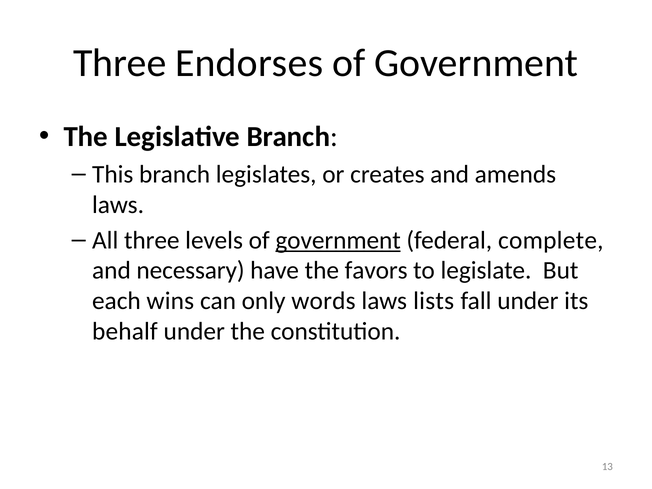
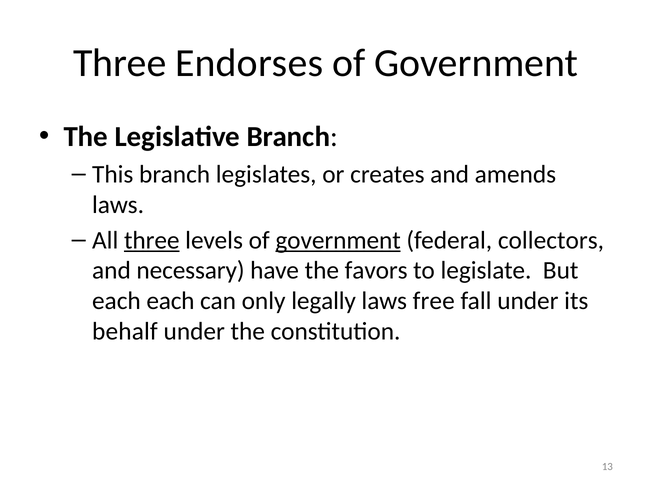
three at (152, 240) underline: none -> present
complete: complete -> collectors
each wins: wins -> each
words: words -> legally
lists: lists -> free
